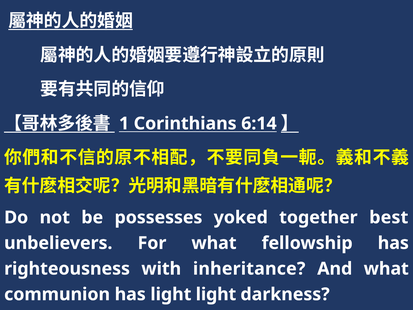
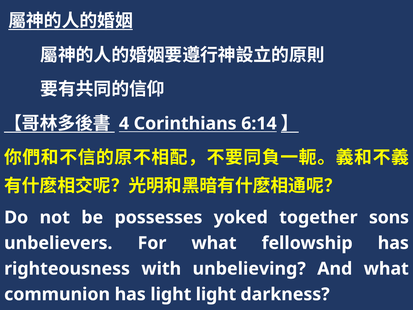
1: 1 -> 4
best: best -> sons
inheritance: inheritance -> unbelieving
